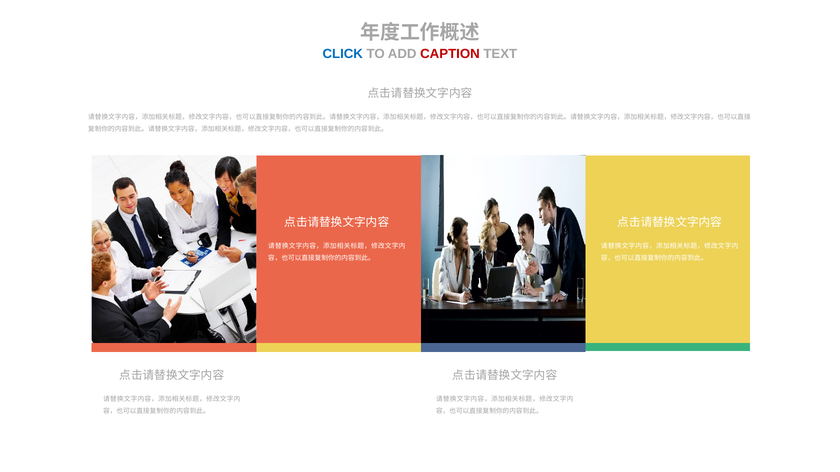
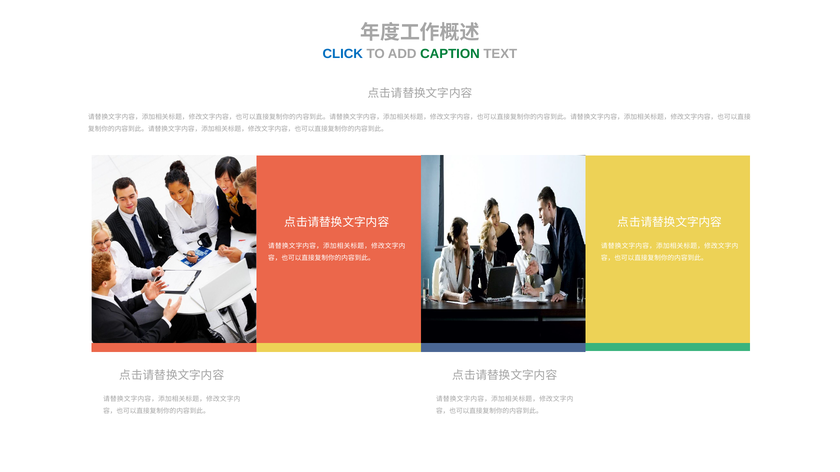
CAPTION colour: red -> green
